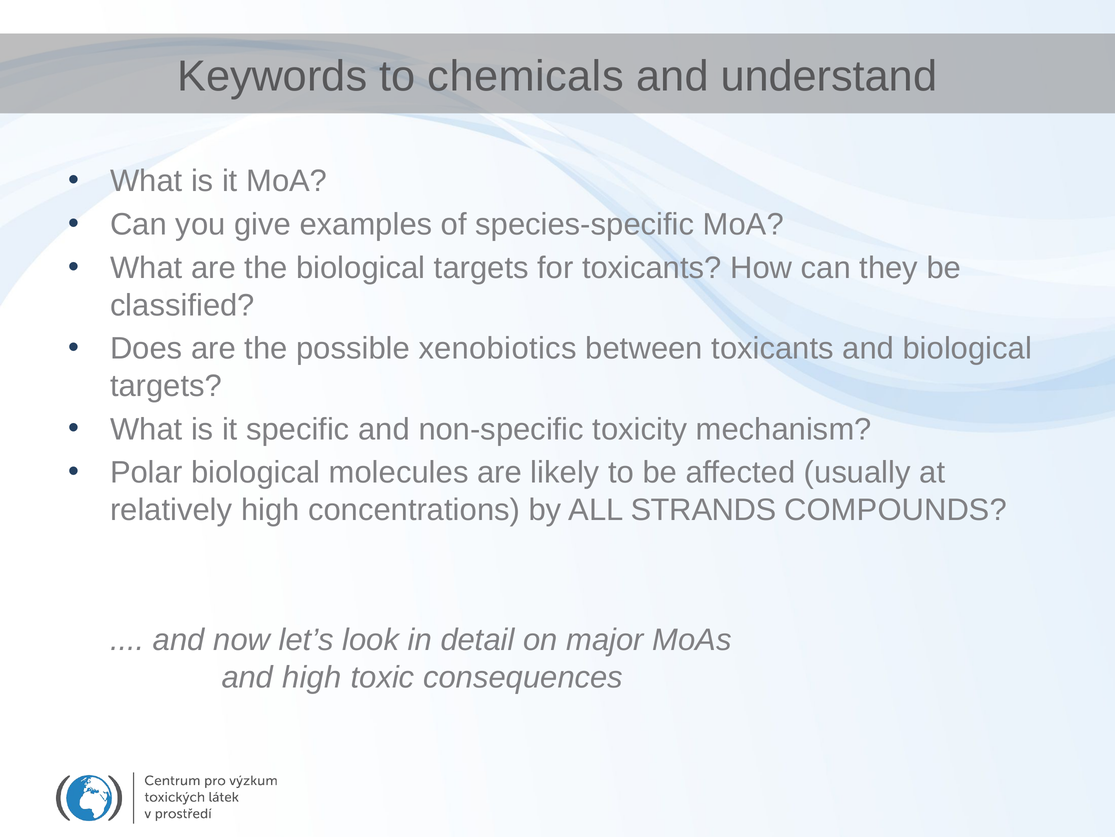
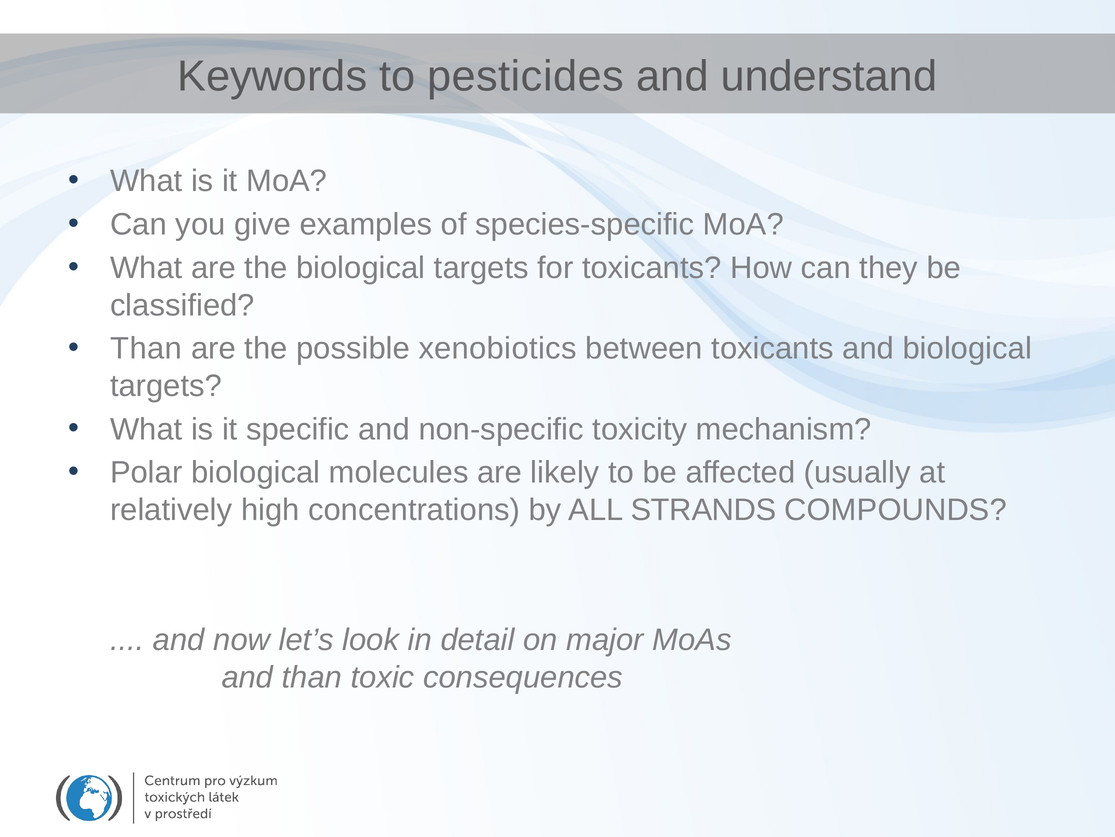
chemicals: chemicals -> pesticides
Does at (146, 348): Does -> Than
and high: high -> than
